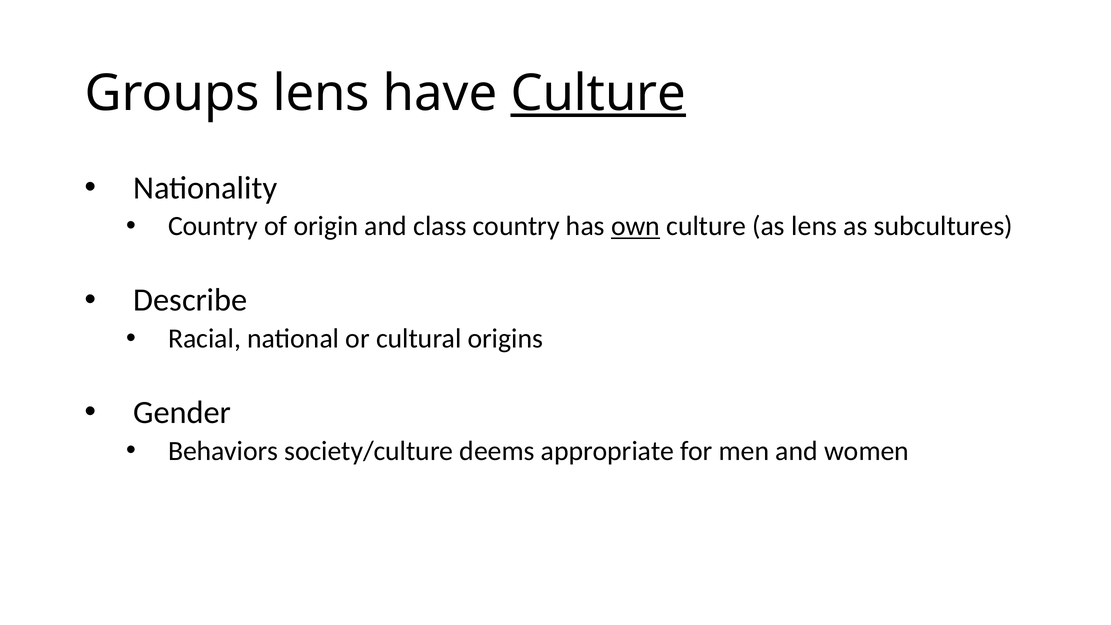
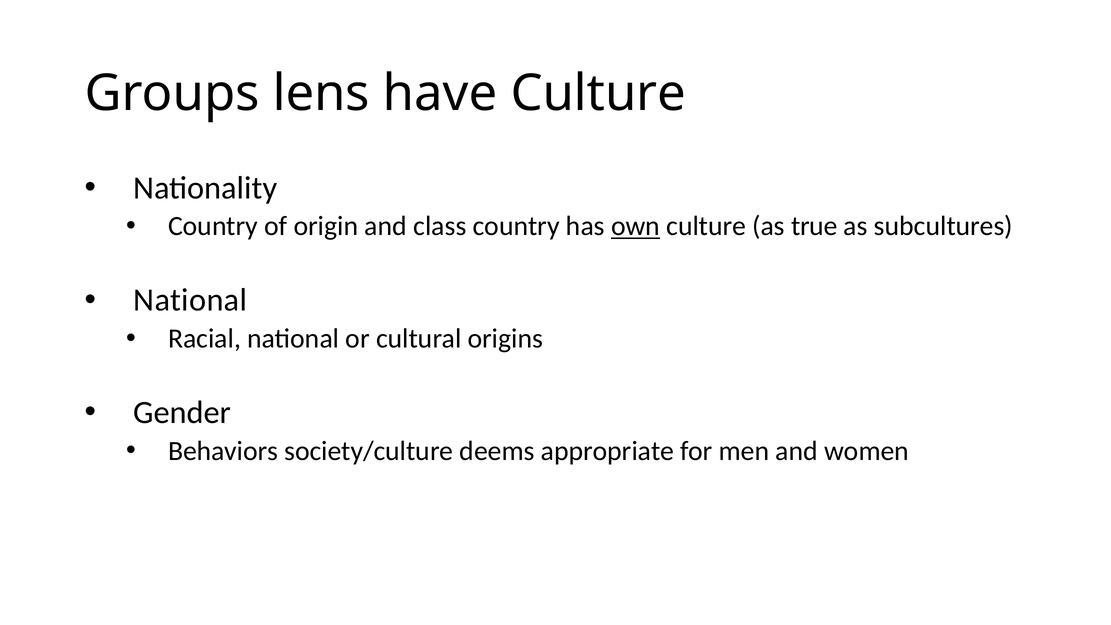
Culture at (598, 93) underline: present -> none
as lens: lens -> true
Describe at (190, 300): Describe -> National
